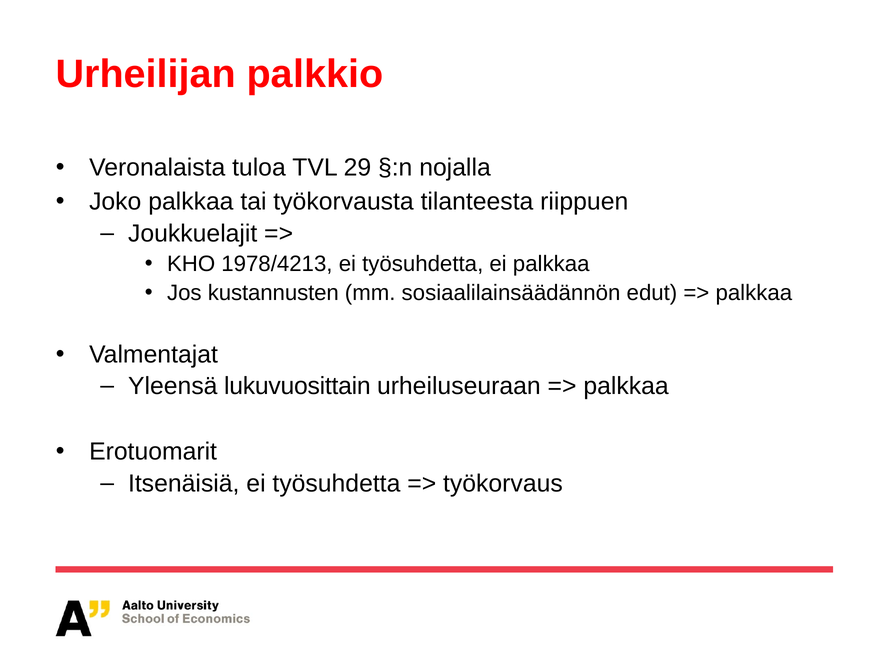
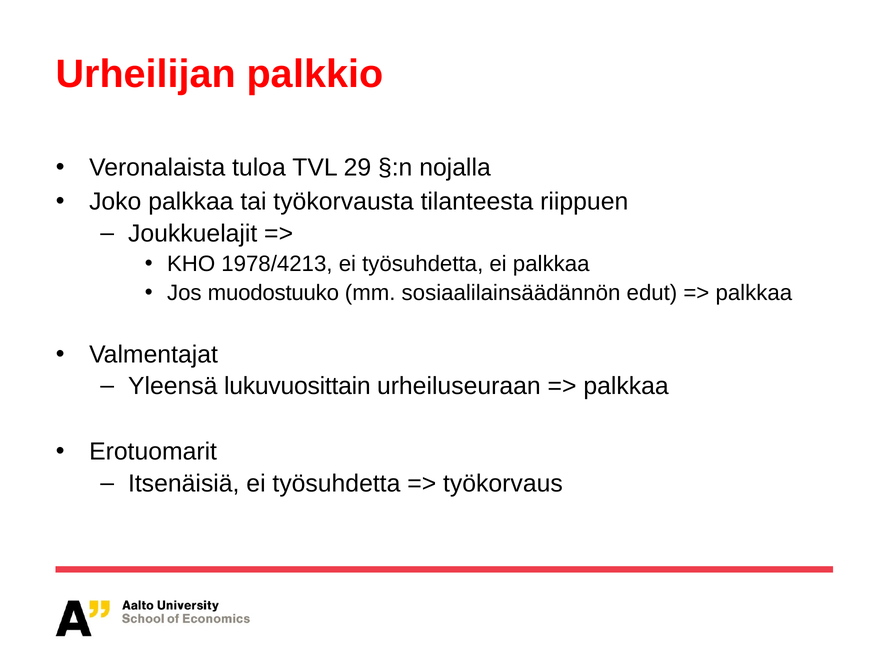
kustannusten: kustannusten -> muodostuuko
